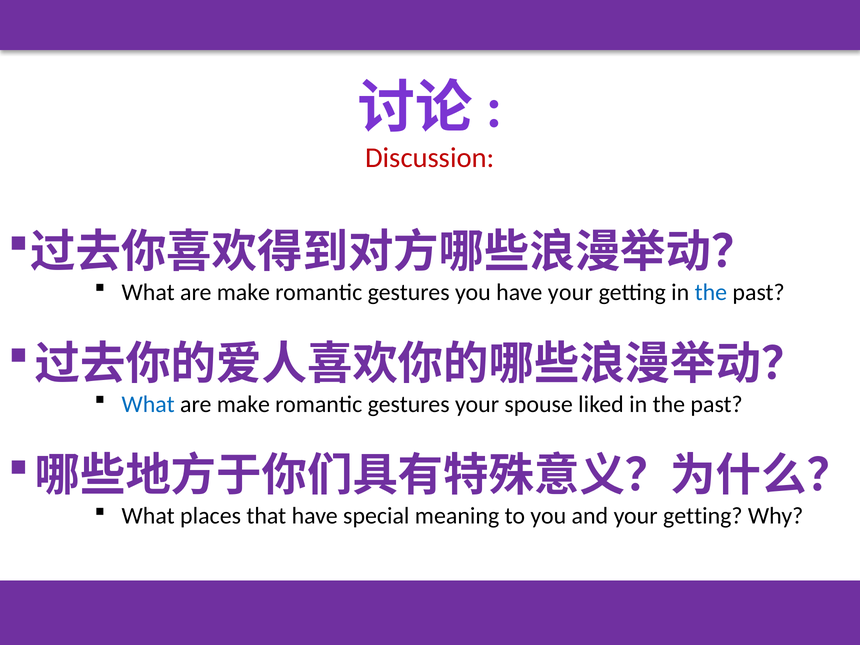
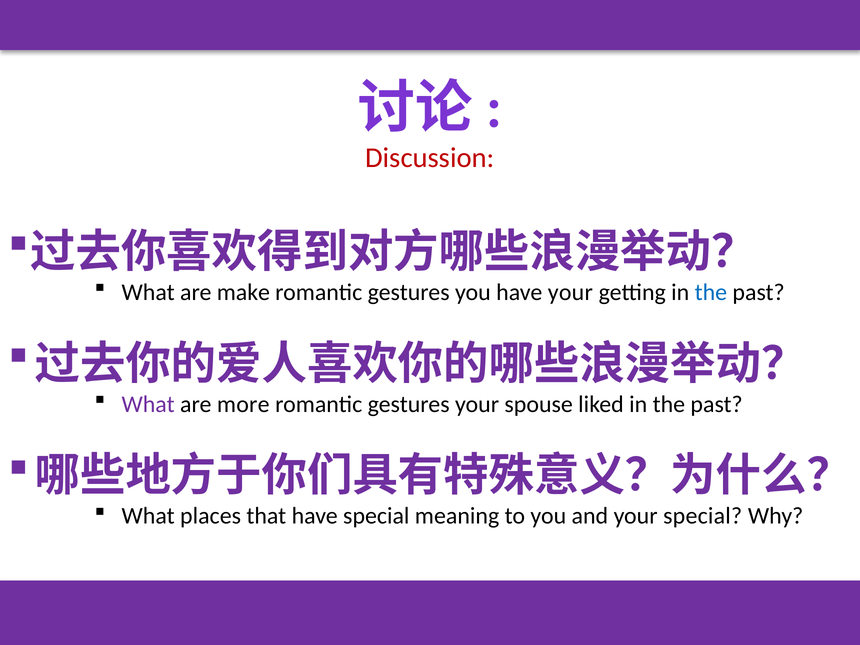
What at (148, 404) colour: blue -> purple
make at (243, 404): make -> more
and your getting: getting -> special
